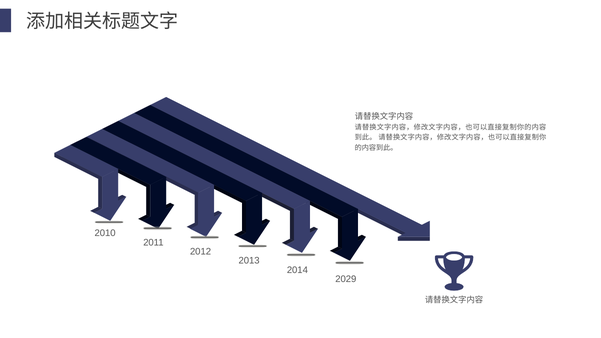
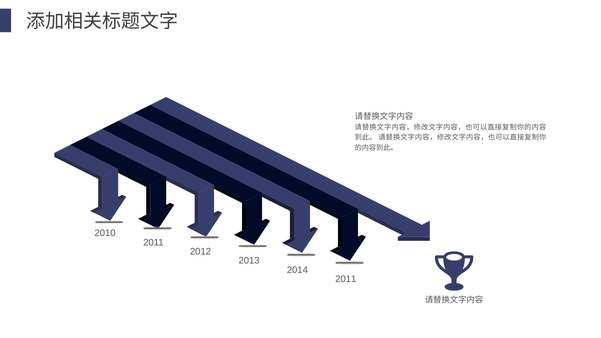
2029 at (346, 279): 2029 -> 2011
